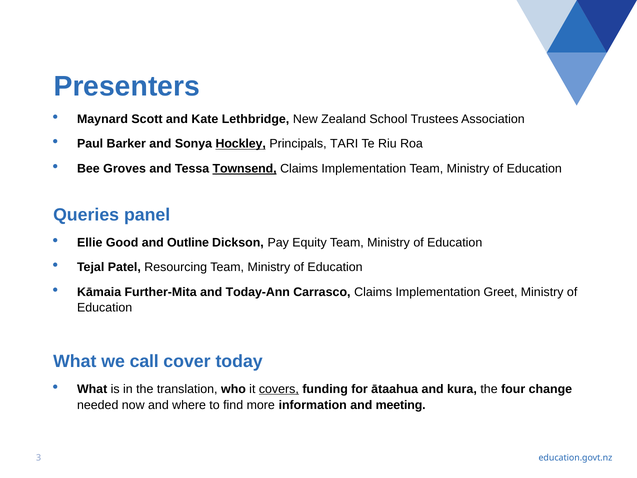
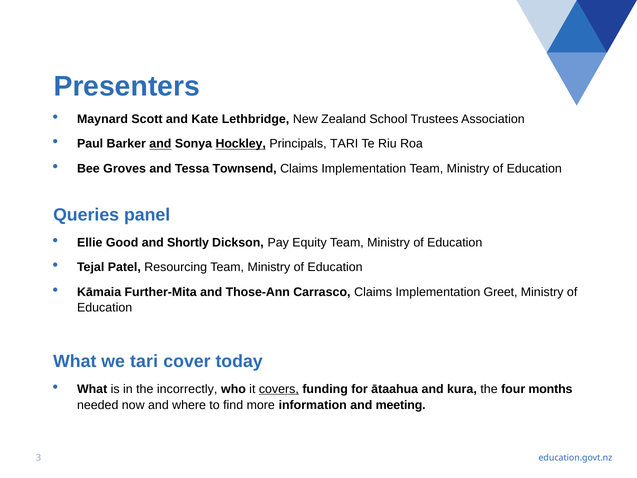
and at (160, 144) underline: none -> present
Townsend underline: present -> none
Outline: Outline -> Shortly
Today-Ann: Today-Ann -> Those-Ann
we call: call -> tari
translation: translation -> incorrectly
change: change -> months
